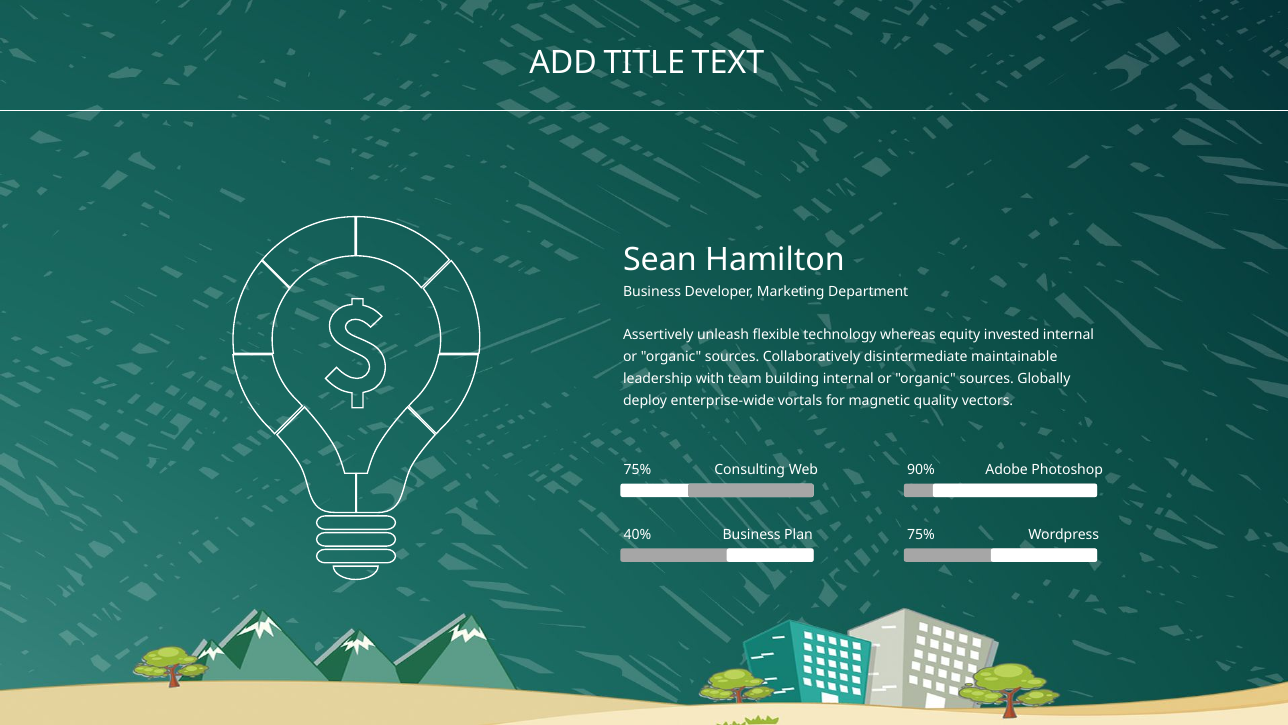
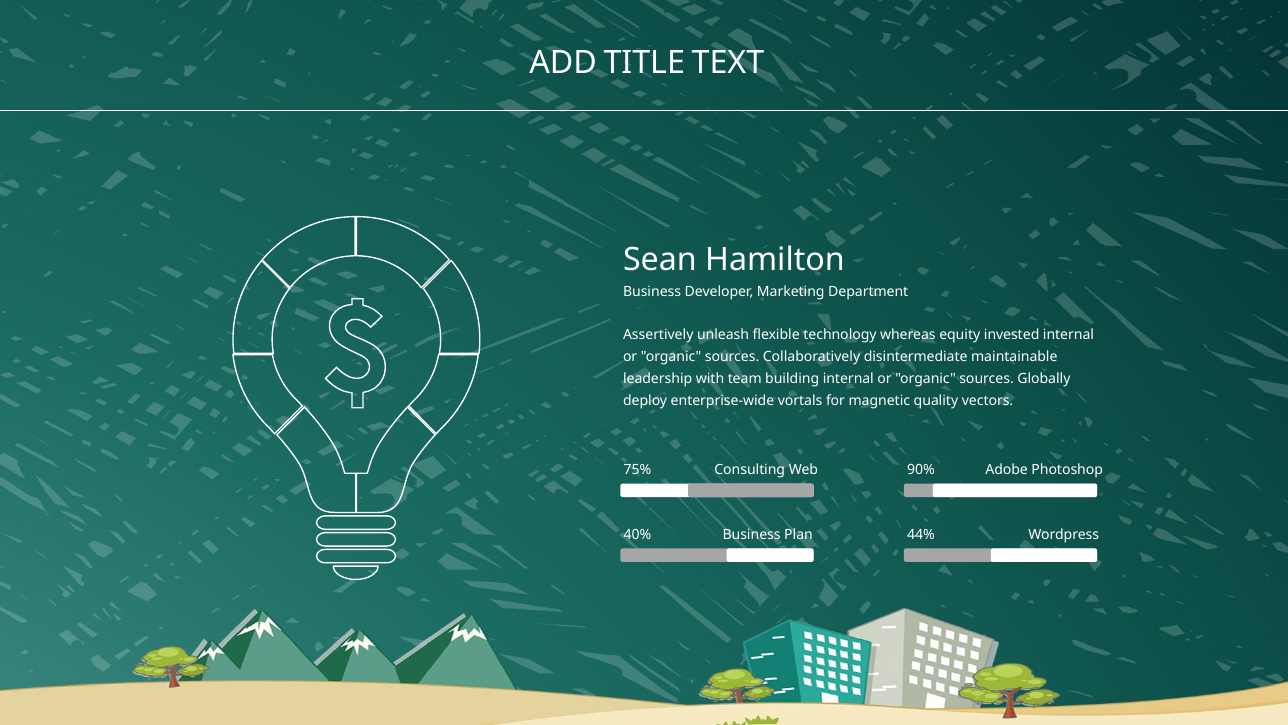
75% at (921, 535): 75% -> 44%
